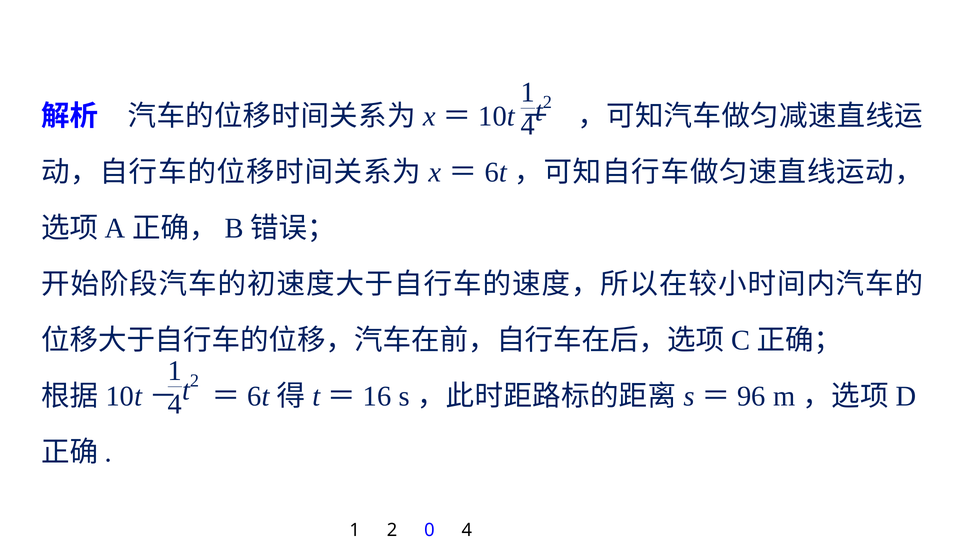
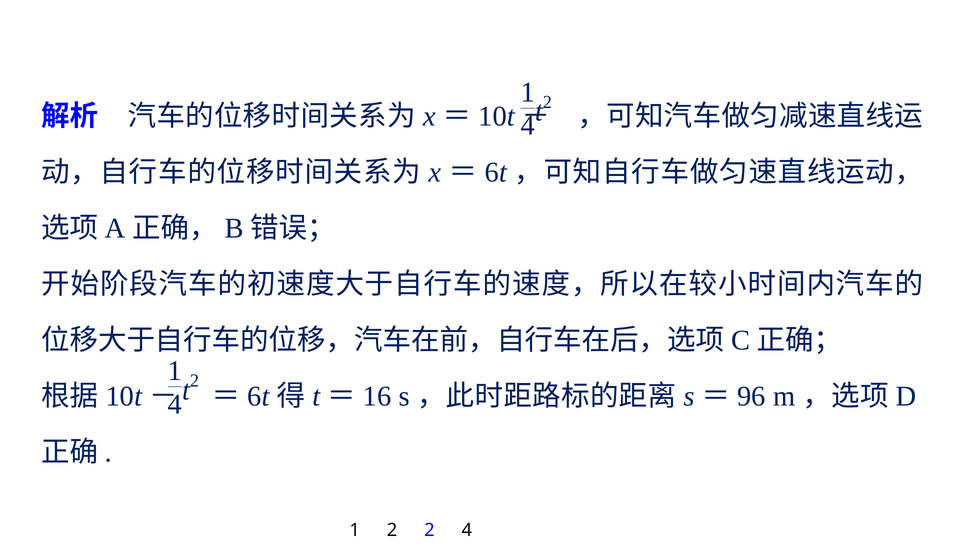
2 0: 0 -> 2
